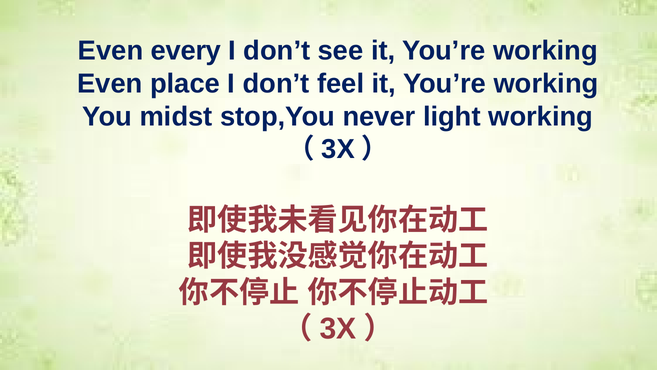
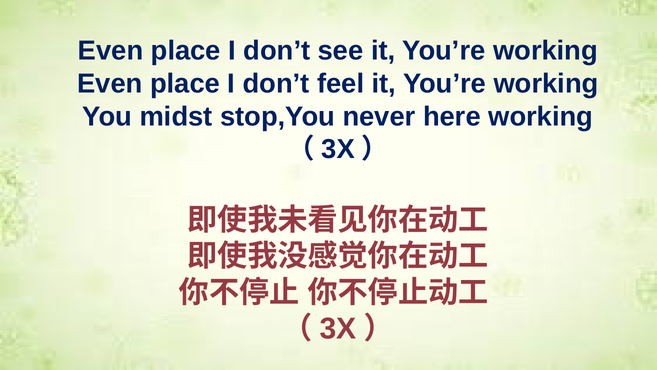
every at (186, 51): every -> place
light: light -> here
